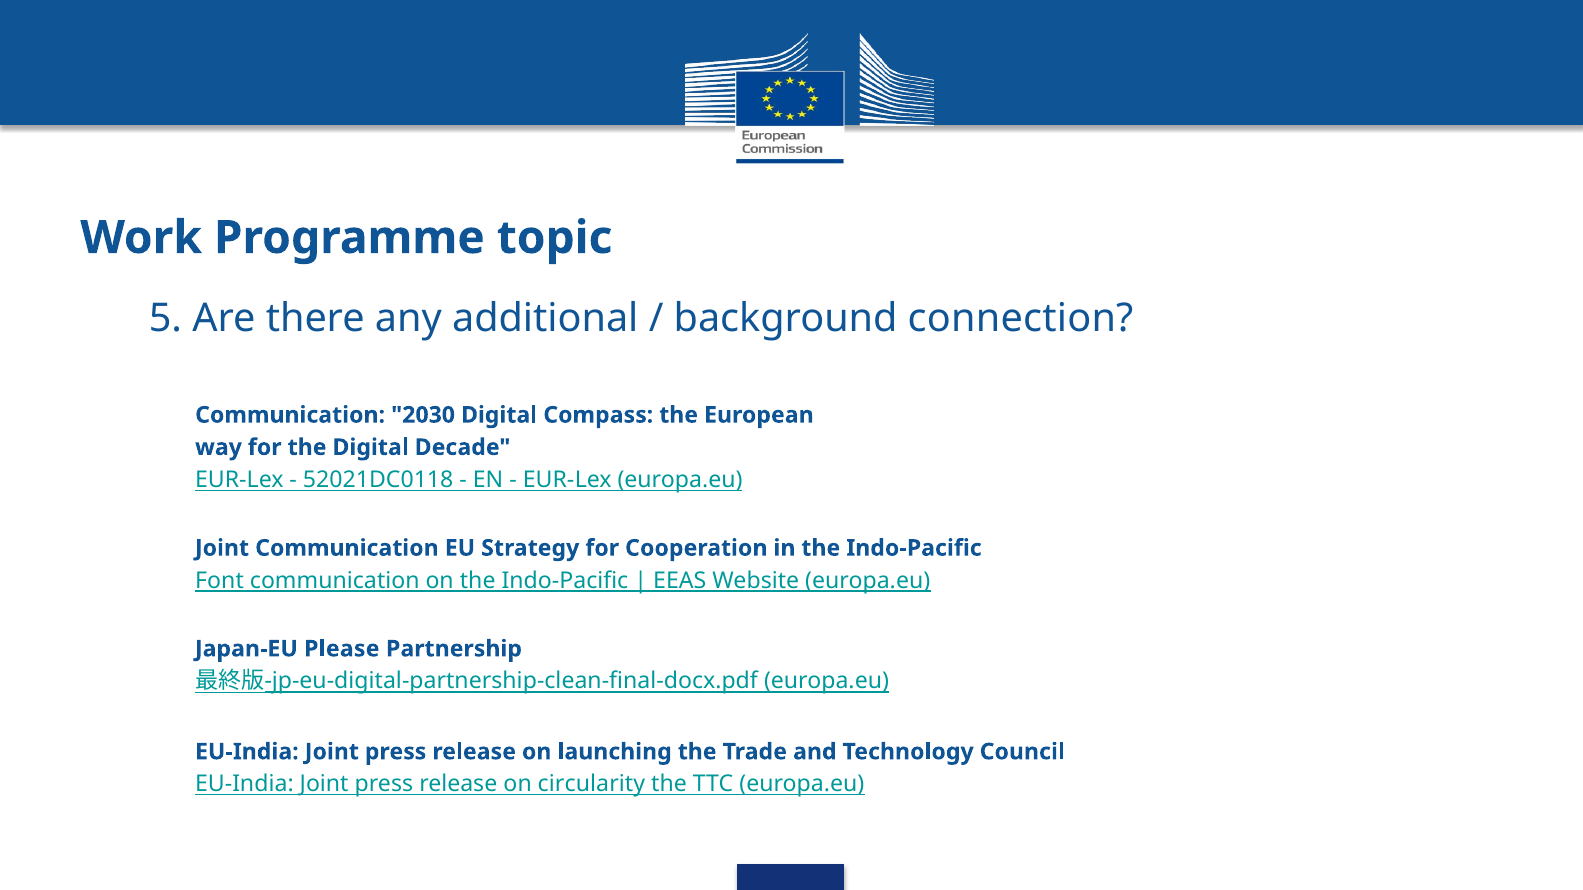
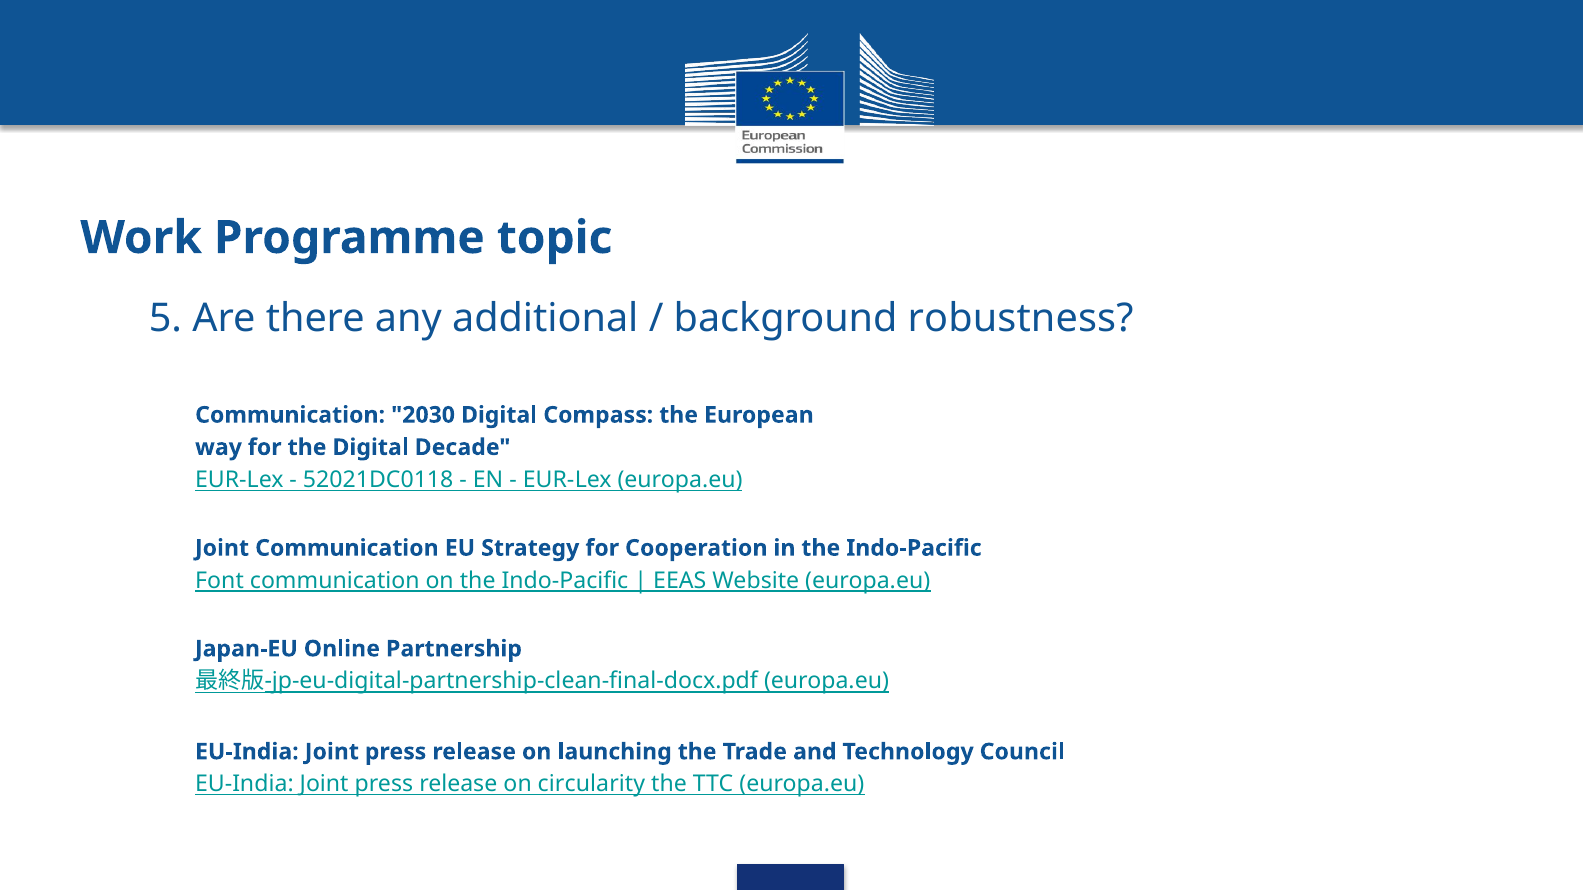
connection: connection -> robustness
Please: Please -> Online
